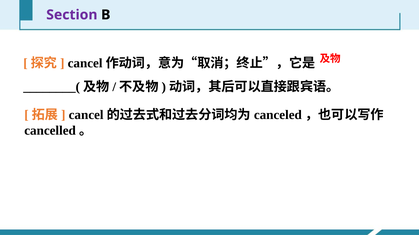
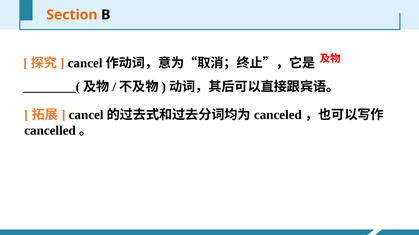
Section colour: purple -> orange
